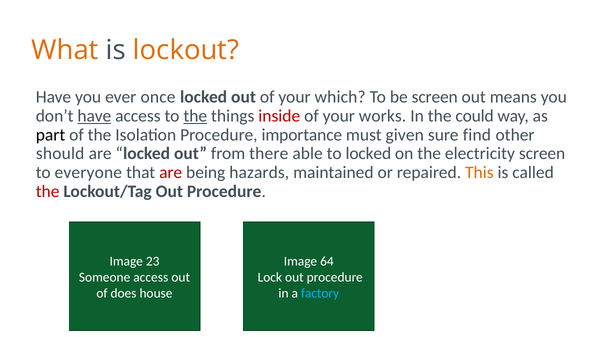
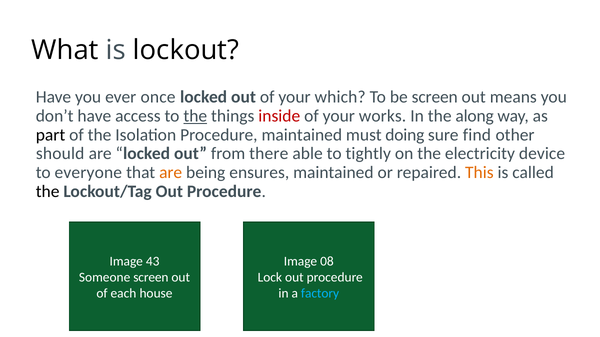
What colour: orange -> black
lockout colour: orange -> black
have at (94, 116) underline: present -> none
could: could -> along
Procedure importance: importance -> maintained
given: given -> doing
to locked: locked -> tightly
electricity screen: screen -> device
are at (171, 173) colour: red -> orange
hazards: hazards -> ensures
the at (48, 192) colour: red -> black
23: 23 -> 43
64: 64 -> 08
Someone access: access -> screen
does: does -> each
